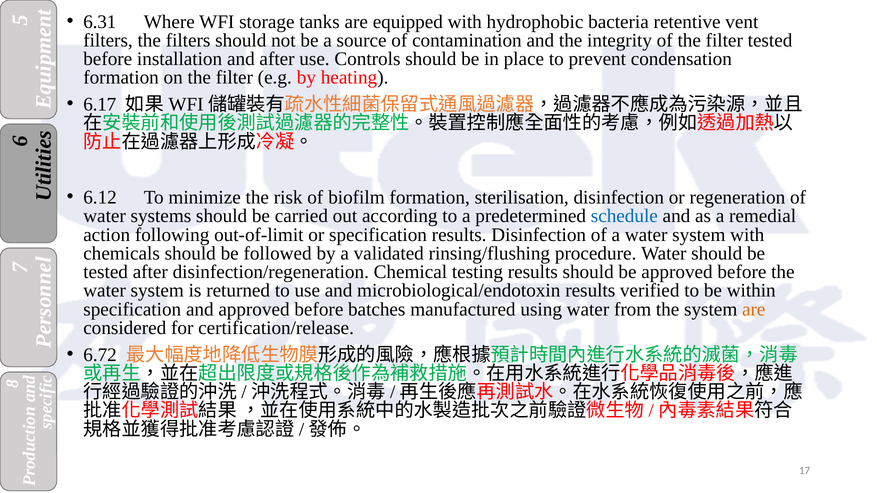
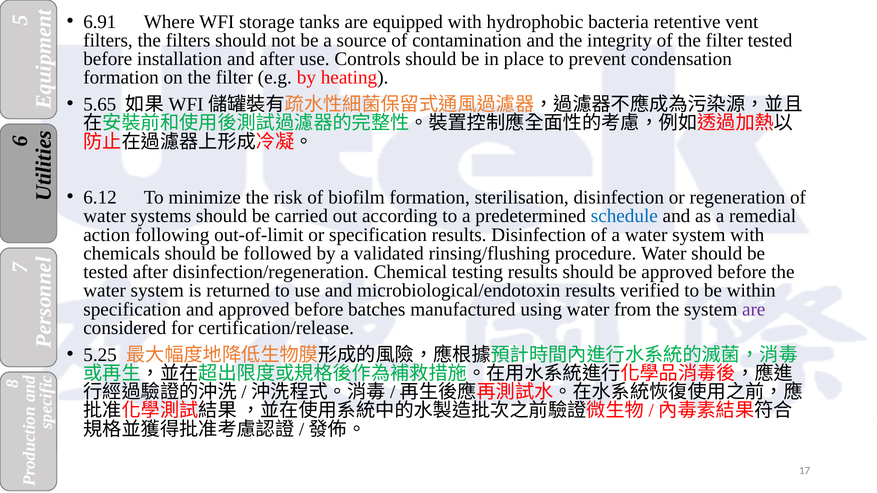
6.31: 6.31 -> 6.91
6.17: 6.17 -> 5.65
are at (754, 309) colour: orange -> purple
6.72: 6.72 -> 5.25
